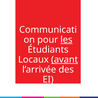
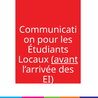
les underline: present -> none
